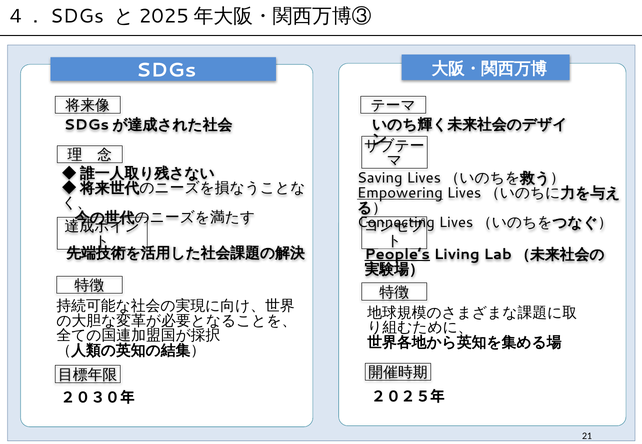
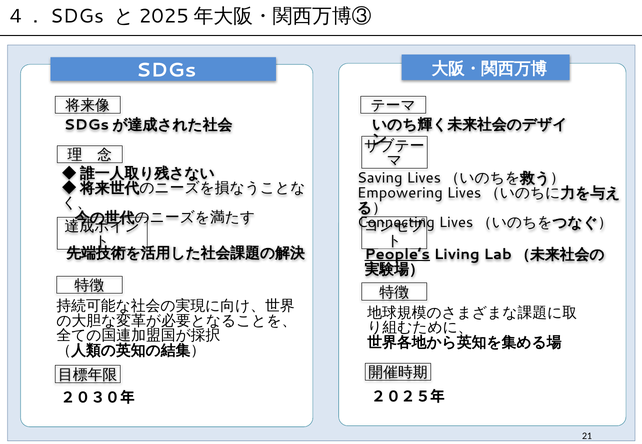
Empowering underline: present -> none
